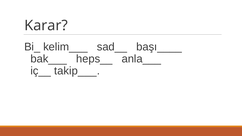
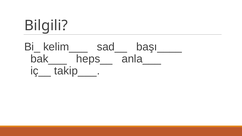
Karar: Karar -> Bilgili
